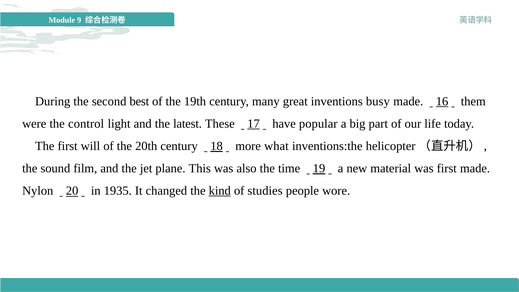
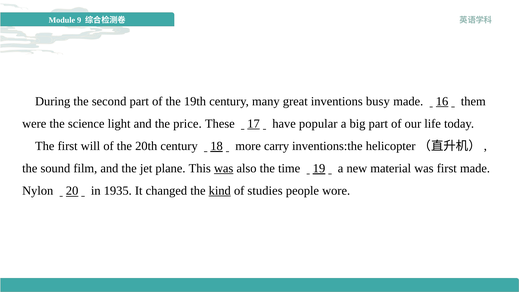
second best: best -> part
control: control -> science
latest: latest -> price
what: what -> carry
was at (224, 168) underline: none -> present
